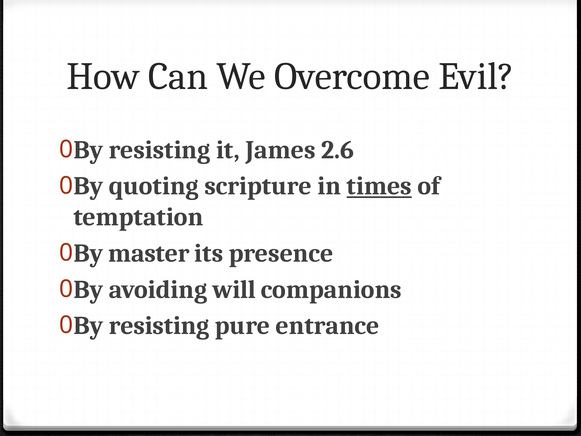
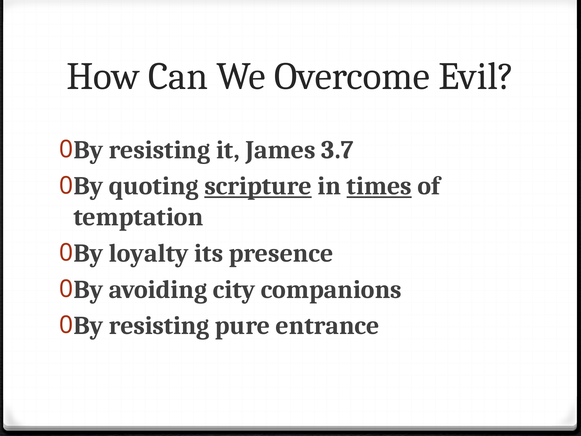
2.6: 2.6 -> 3.7
scripture underline: none -> present
master: master -> loyalty
will: will -> city
